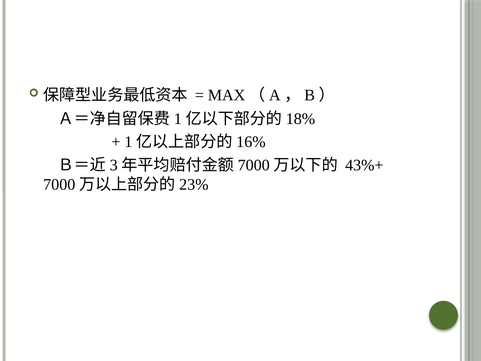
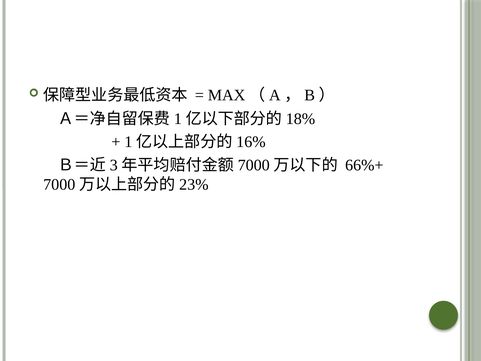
43%+: 43%+ -> 66%+
